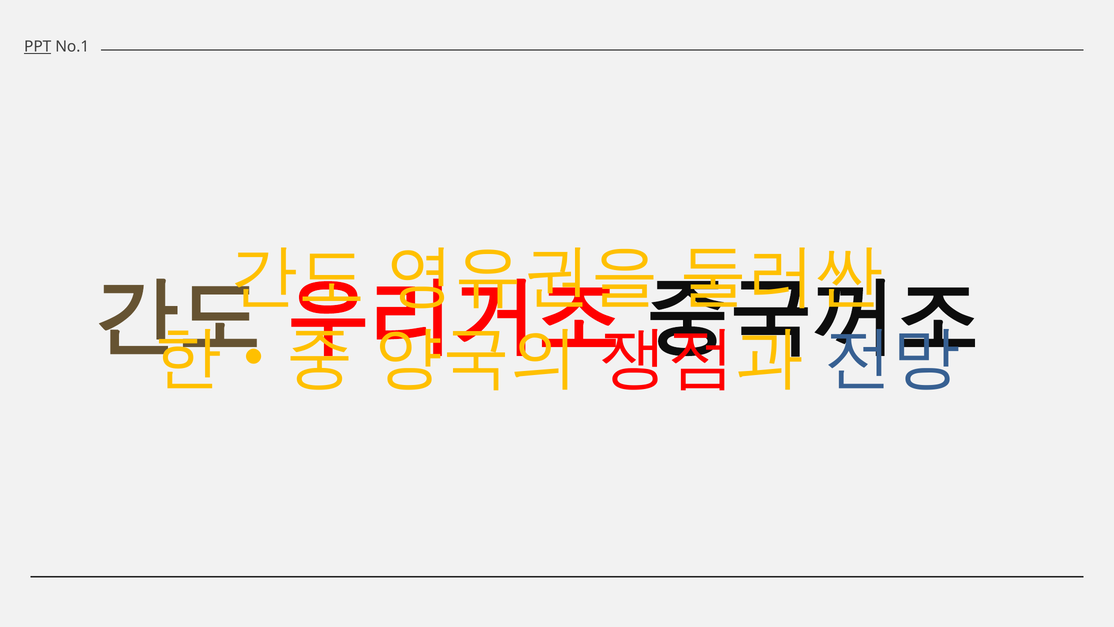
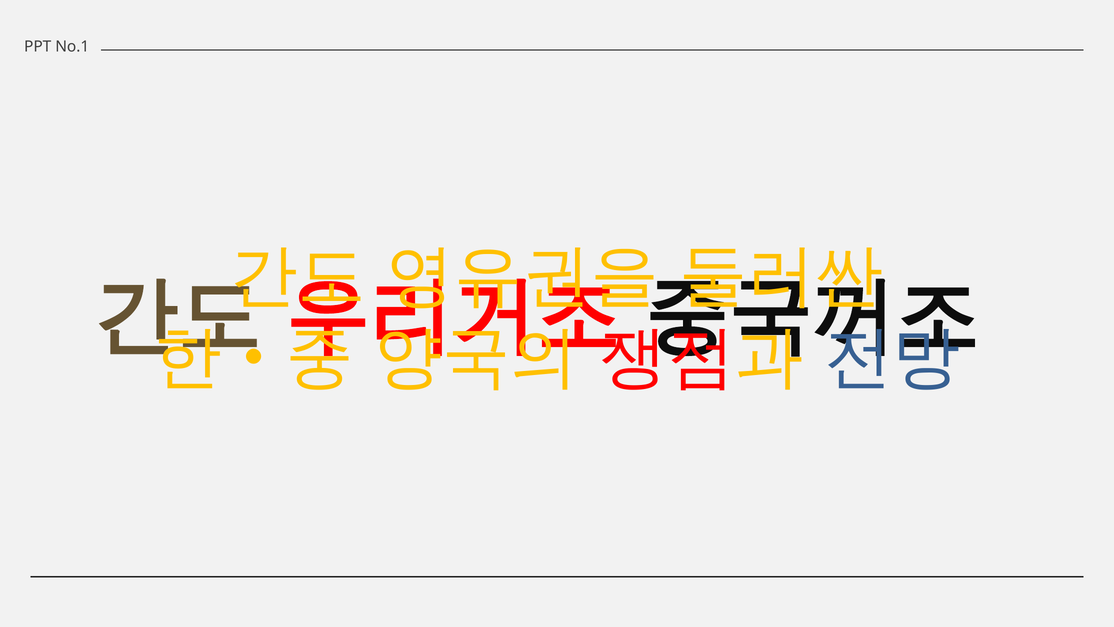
PPT underline: present -> none
